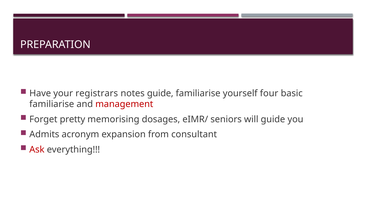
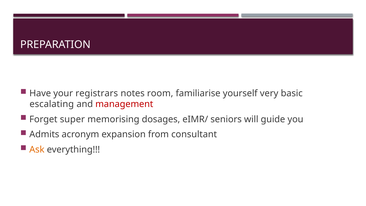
notes guide: guide -> room
four: four -> very
familiarise at (52, 104): familiarise -> escalating
pretty: pretty -> super
Ask colour: red -> orange
